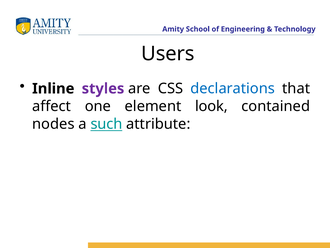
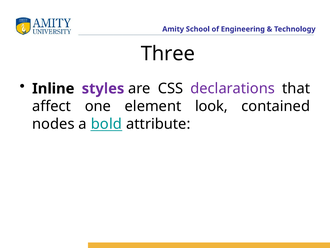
Users: Users -> Three
declarations colour: blue -> purple
such: such -> bold
